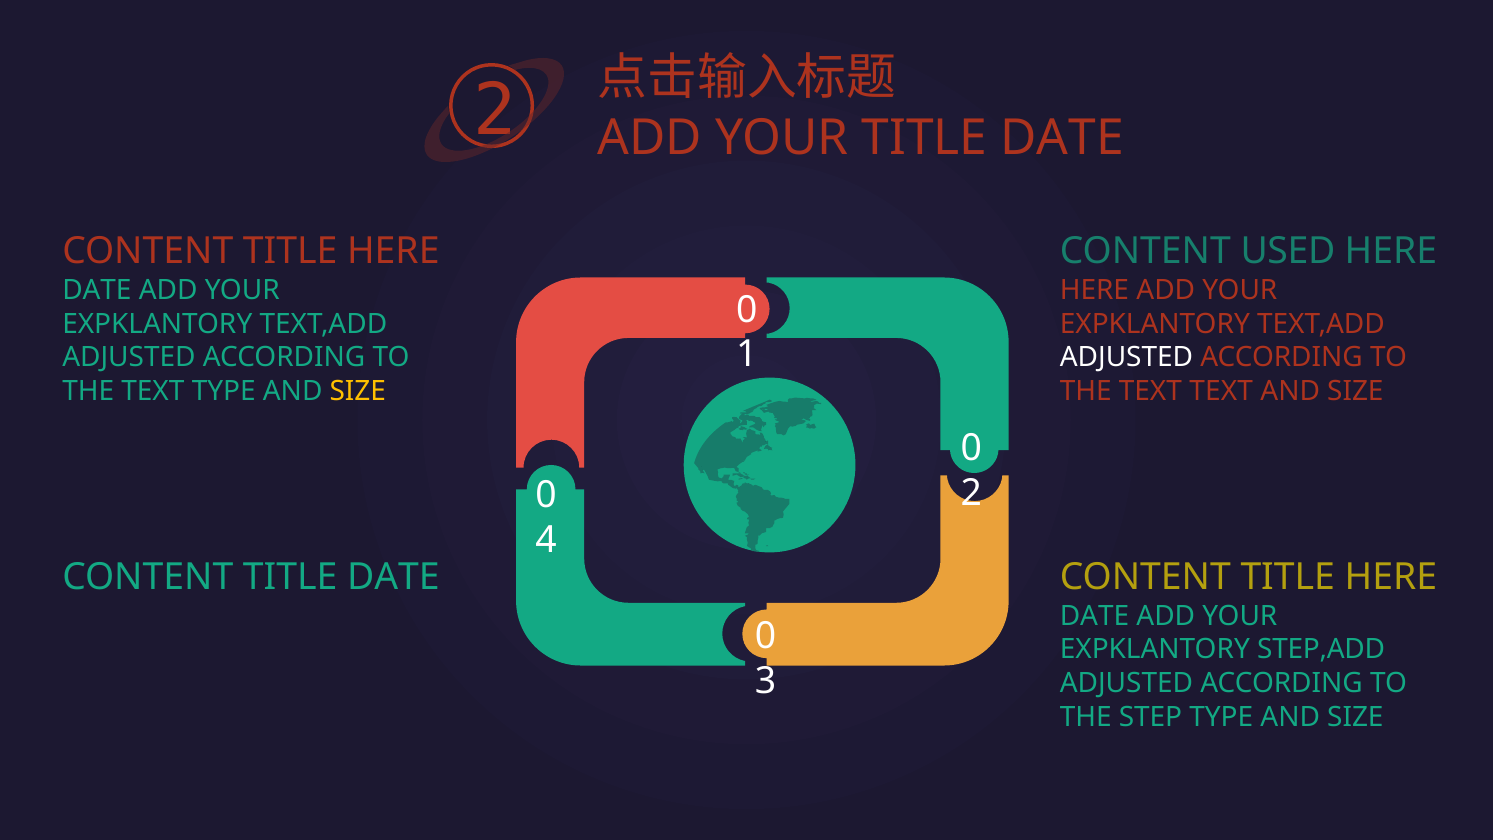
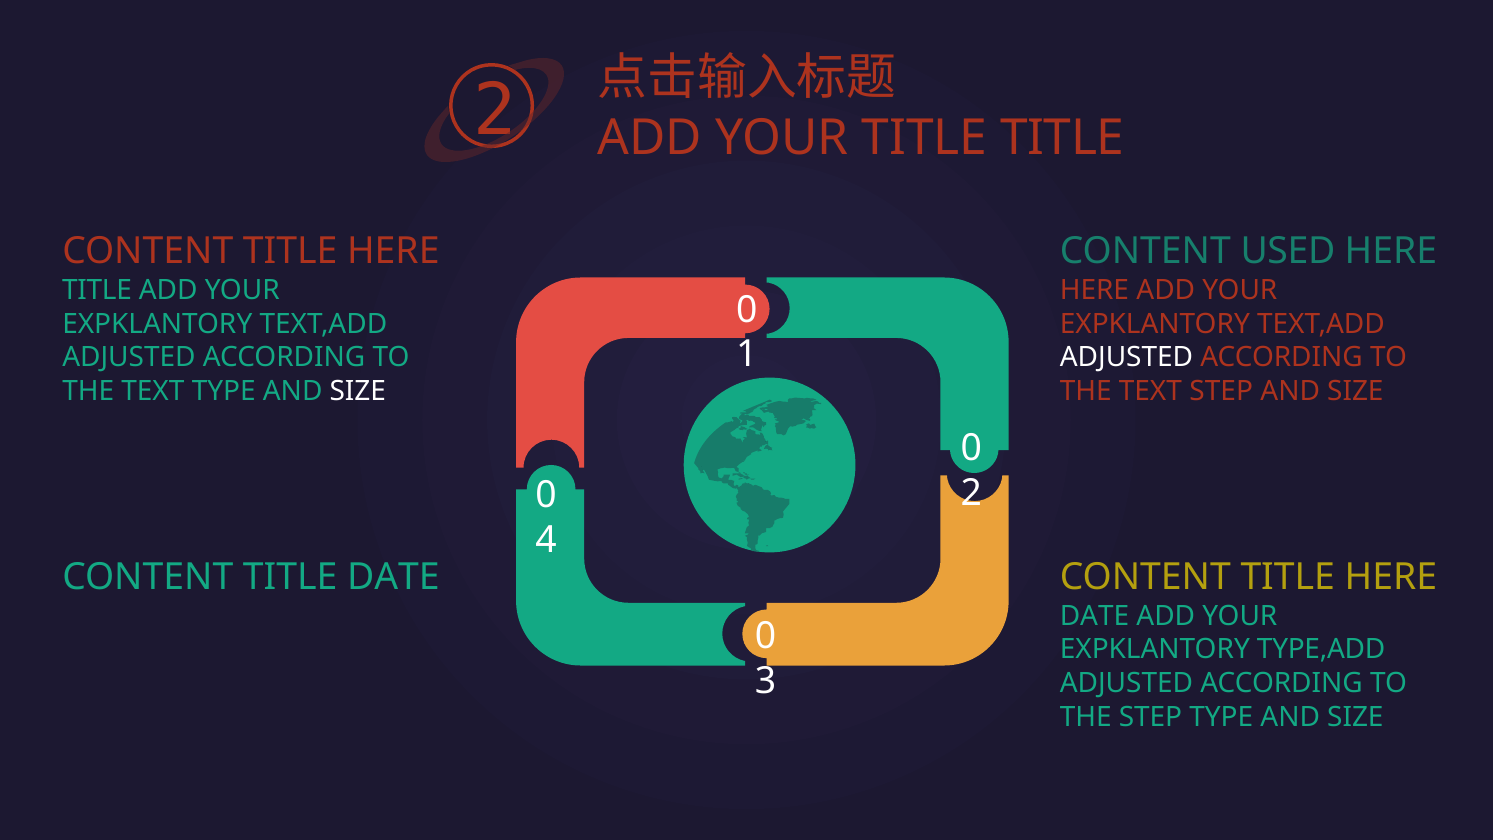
YOUR TITLE DATE: DATE -> TITLE
DATE at (97, 290): DATE -> TITLE
SIZE at (358, 391) colour: yellow -> white
TEXT TEXT: TEXT -> STEP
STEP,ADD: STEP,ADD -> TYPE,ADD
